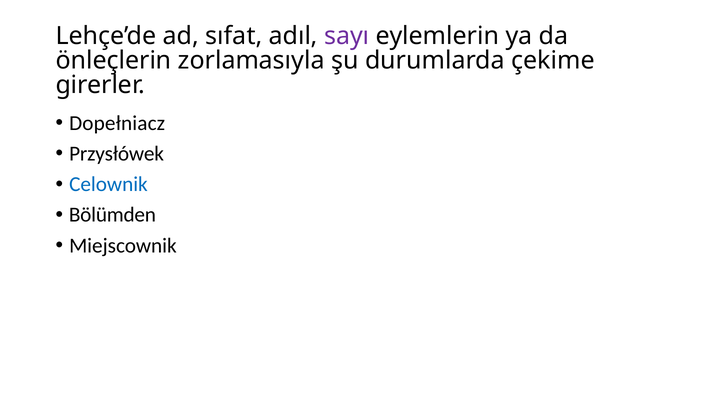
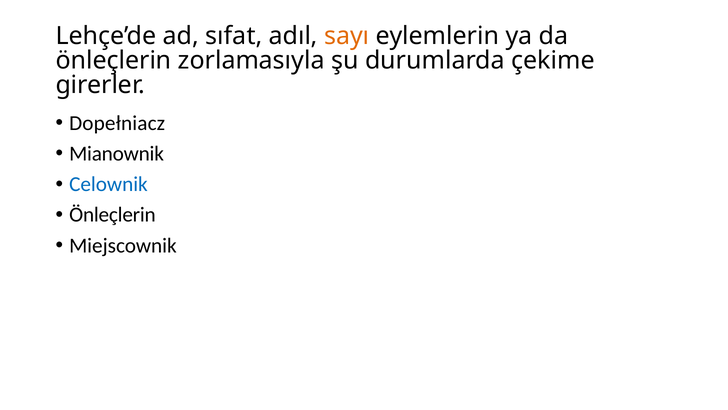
sayı colour: purple -> orange
Przysłówek: Przysłówek -> Mianownik
Bölümden at (112, 215): Bölümden -> Önleçlerin
